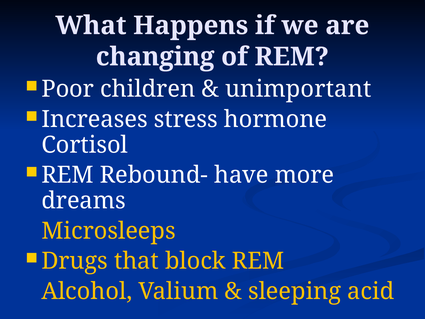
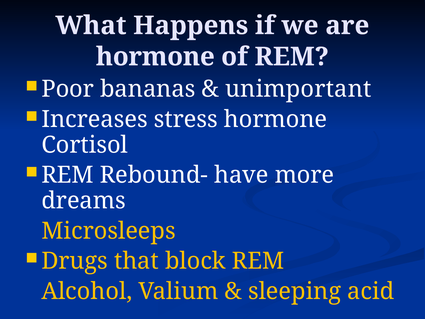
changing at (155, 57): changing -> hormone
children: children -> bananas
